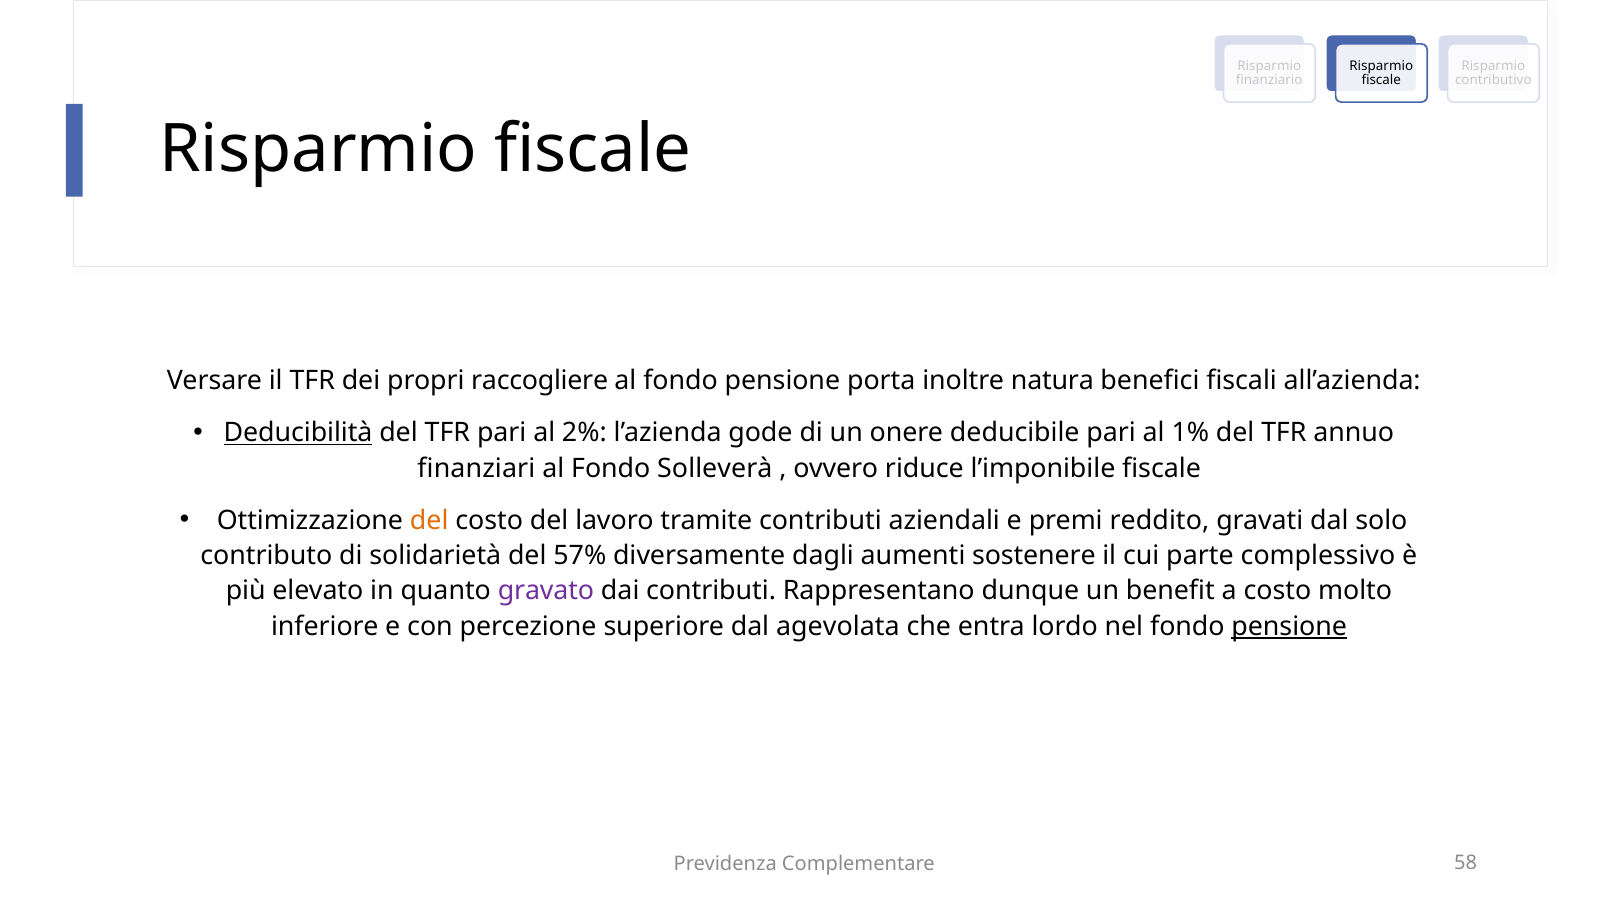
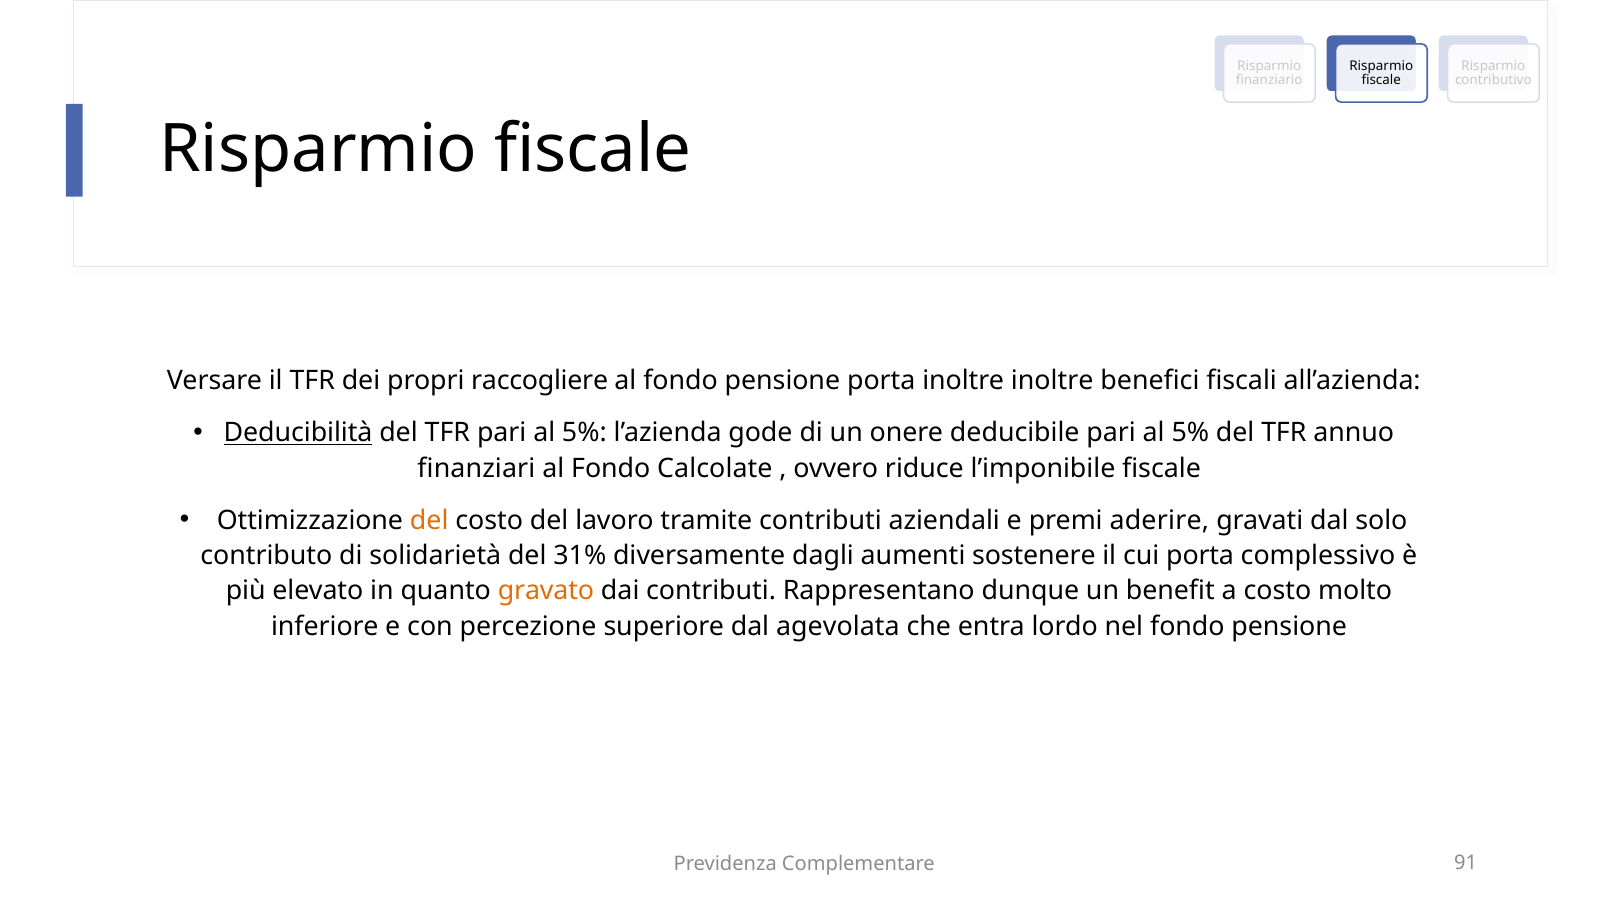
inoltre natura: natura -> inoltre
TFR pari al 2%: 2% -> 5%
deducibile pari al 1%: 1% -> 5%
Solleverà: Solleverà -> Calcolate
reddito: reddito -> aderire
57%: 57% -> 31%
cui parte: parte -> porta
gravato colour: purple -> orange
pensione at (1289, 626) underline: present -> none
58: 58 -> 91
